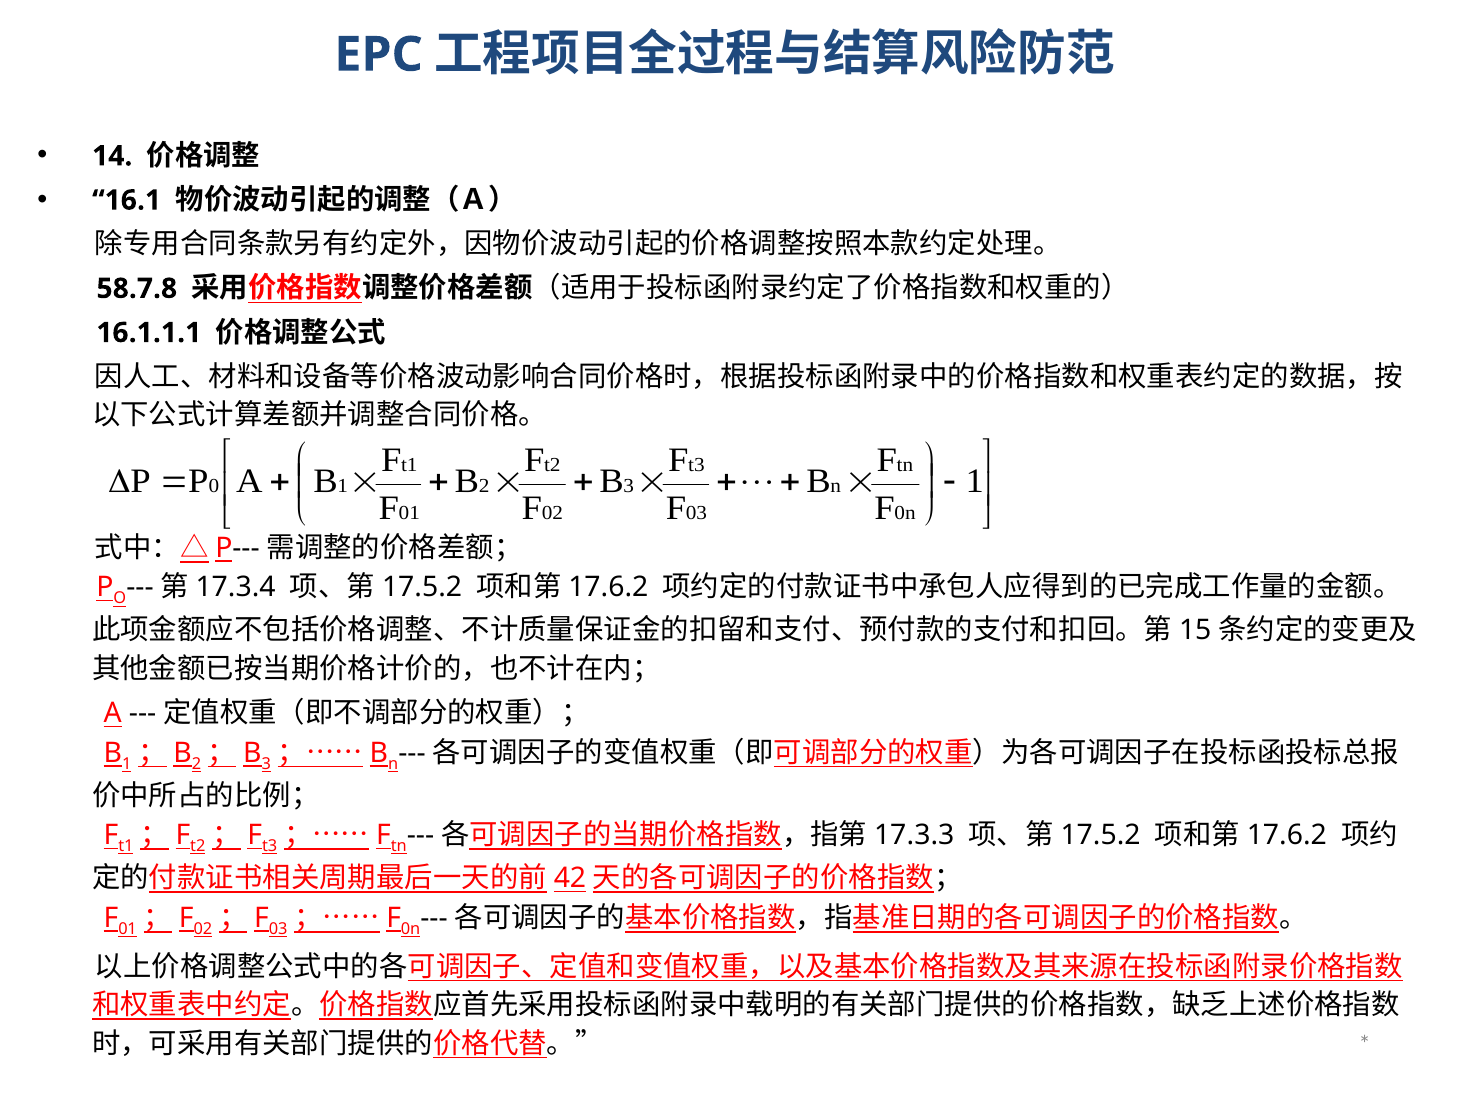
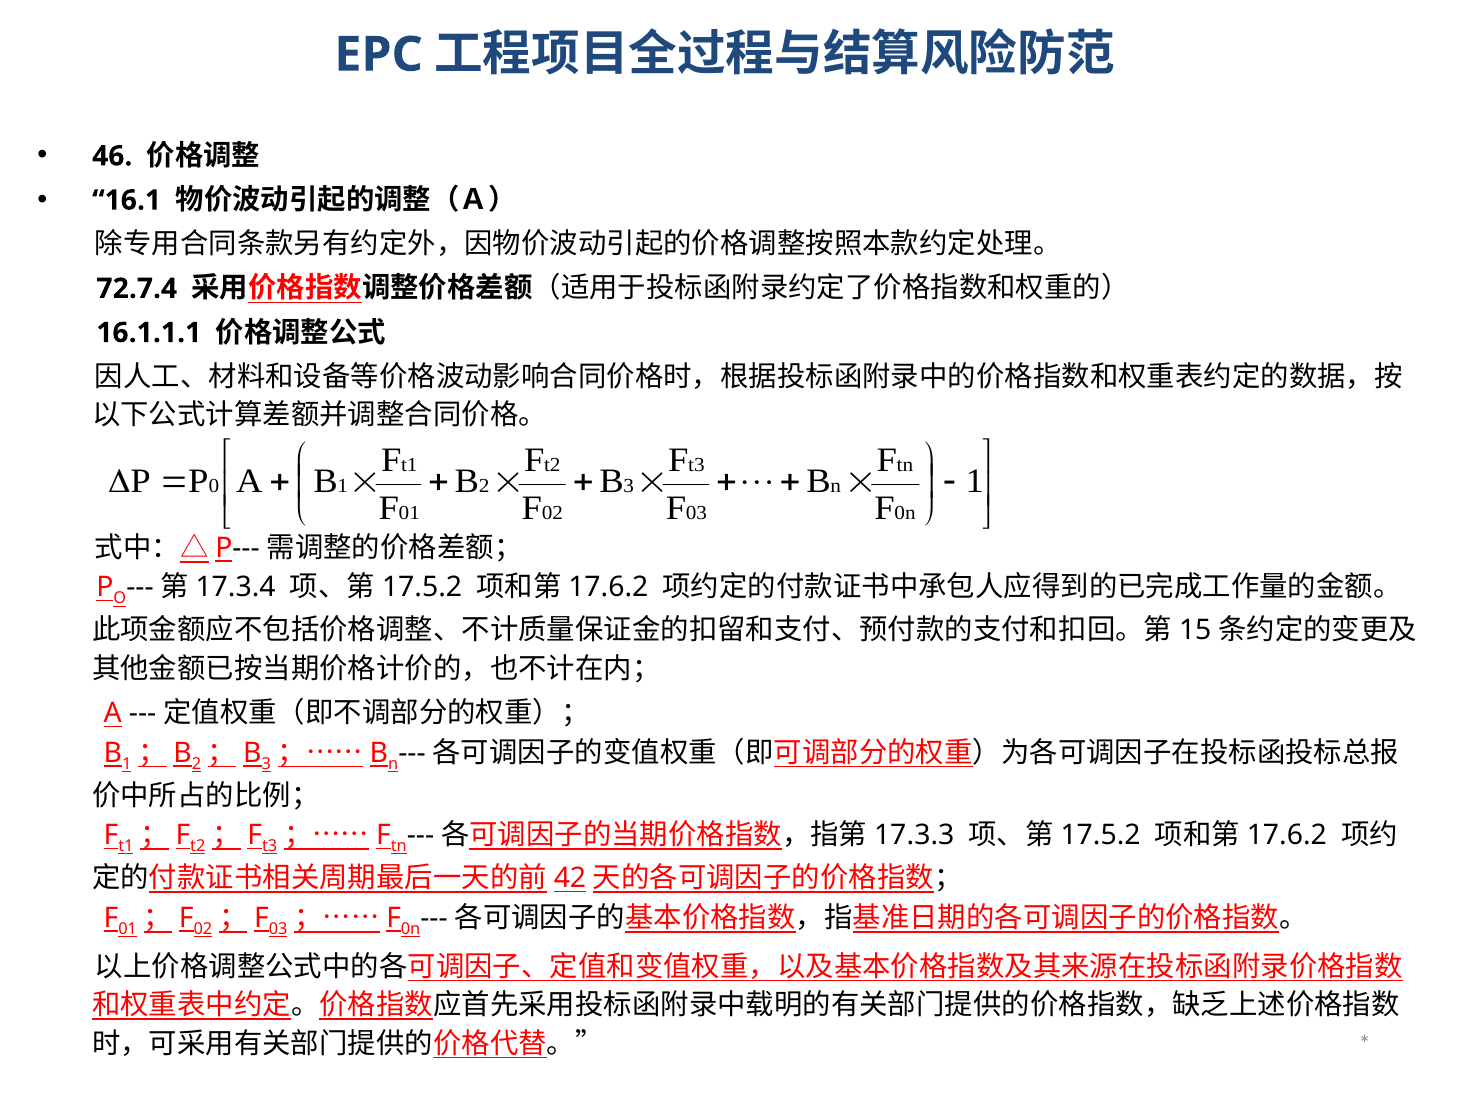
14: 14 -> 46
58.7.8: 58.7.8 -> 72.7.4
